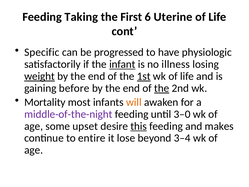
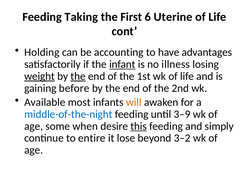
Specific: Specific -> Holding
progressed: progressed -> accounting
physiologic: physiologic -> advantages
the at (78, 76) underline: none -> present
1st underline: present -> none
the at (162, 88) underline: present -> none
Mortality: Mortality -> Available
middle-of-the-night colour: purple -> blue
3–0: 3–0 -> 3–9
upset: upset -> when
makes: makes -> simply
3–4: 3–4 -> 3–2
